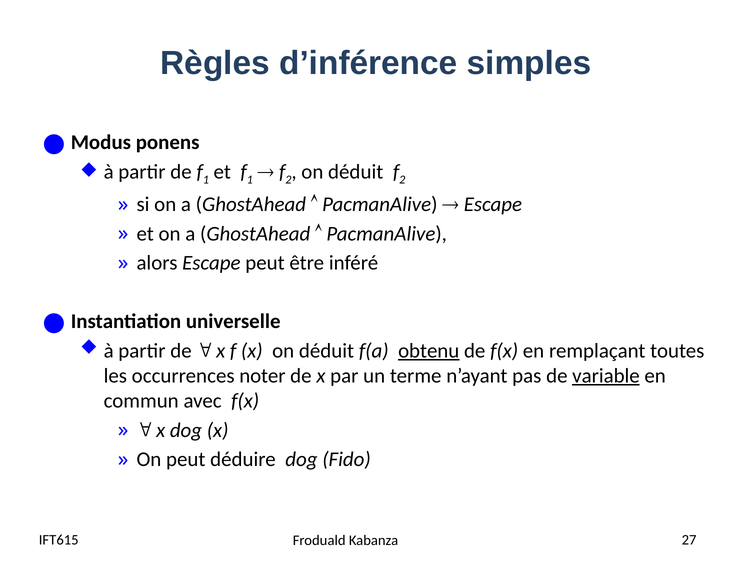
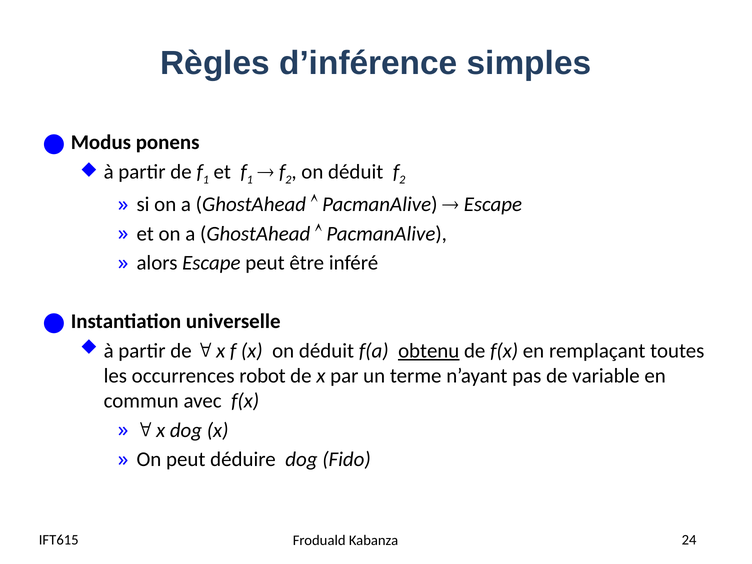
noter: noter -> robot
variable underline: present -> none
27: 27 -> 24
